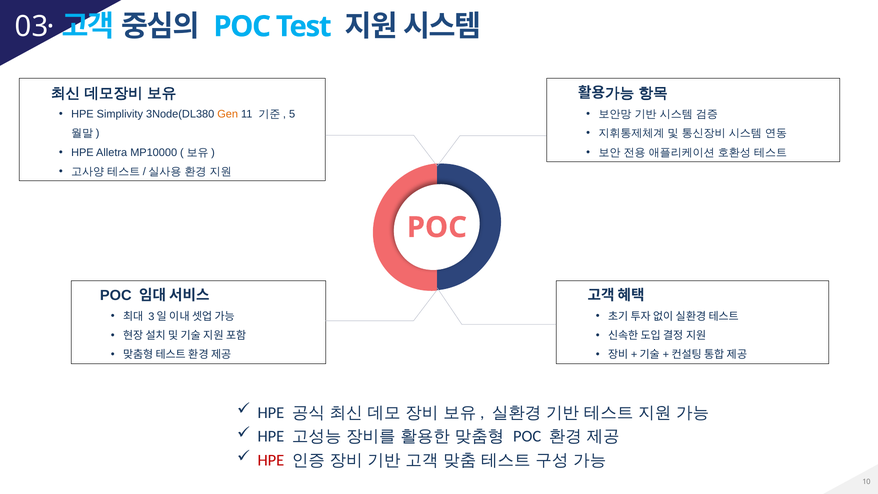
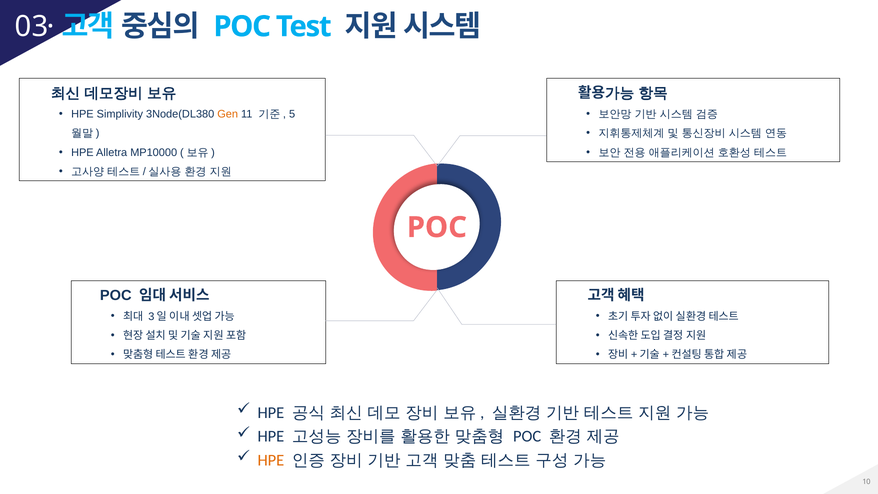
HPE at (271, 460) colour: red -> orange
